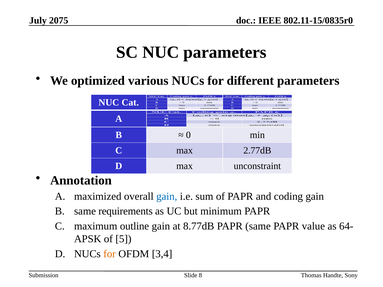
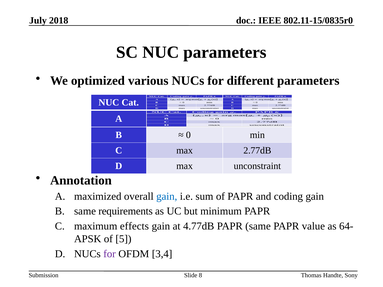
2075: 2075 -> 2018
outline: outline -> effects
8.77dB: 8.77dB -> 4.77dB
for at (110, 254) colour: orange -> purple
